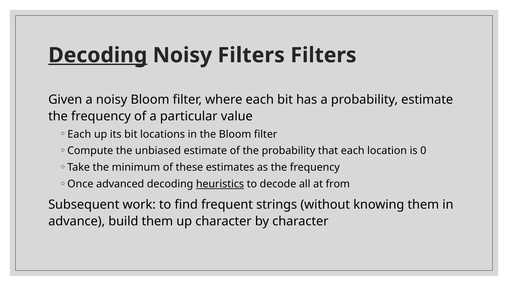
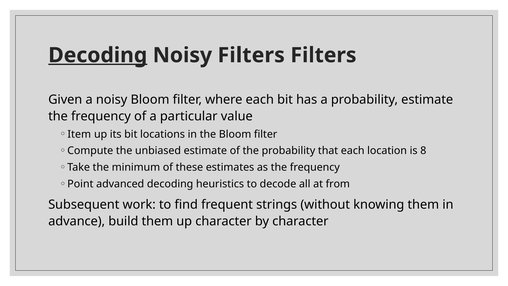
Each at (79, 134): Each -> Item
0: 0 -> 8
Once: Once -> Point
heuristics underline: present -> none
